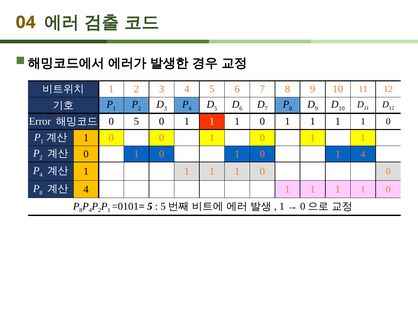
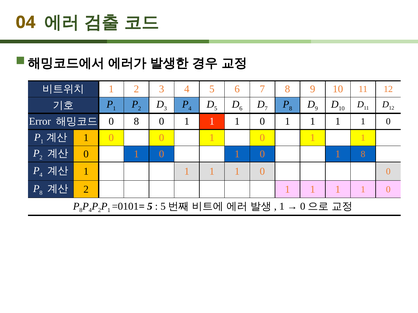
0 5: 5 -> 8
1 4: 4 -> 8
4 at (86, 190): 4 -> 2
